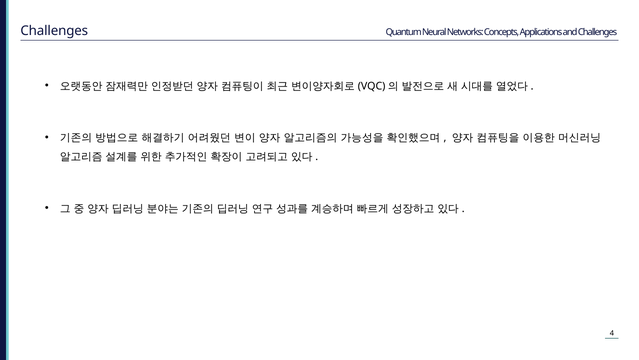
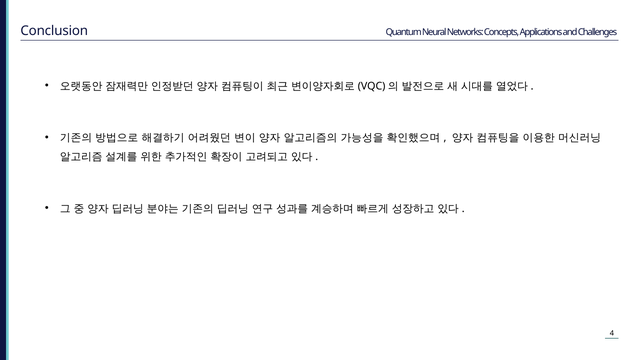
Challenges at (54, 31): Challenges -> Conclusion
